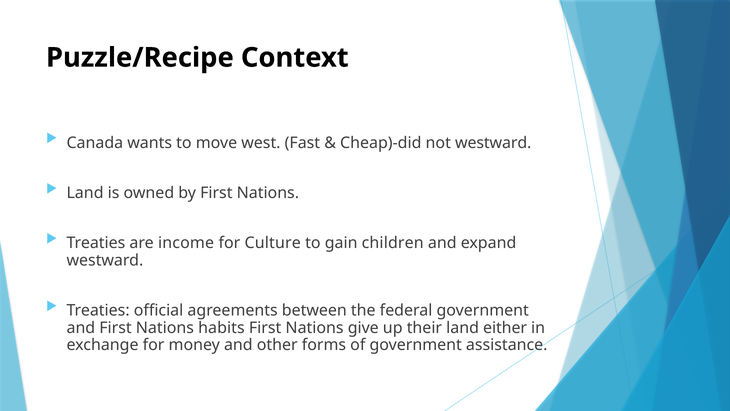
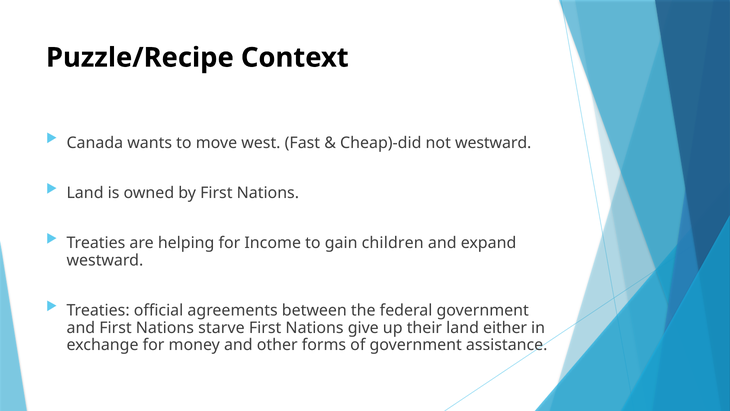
income: income -> helping
Culture: Culture -> Income
habits: habits -> starve
